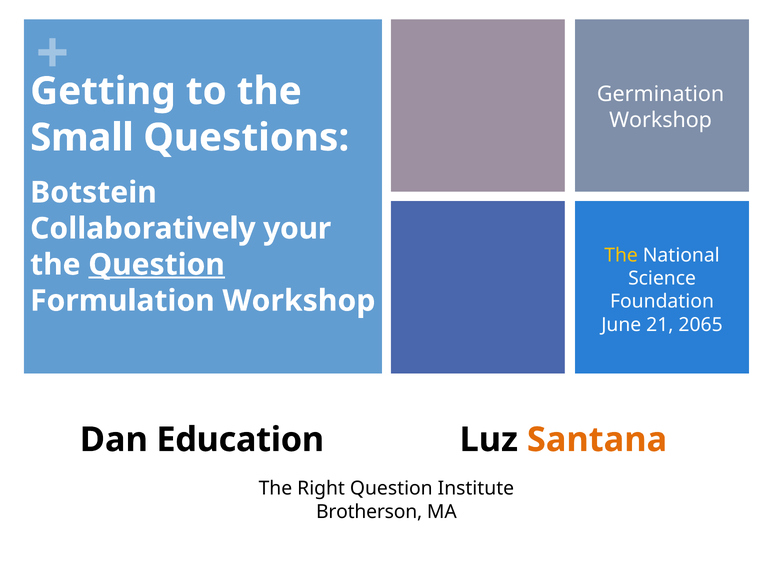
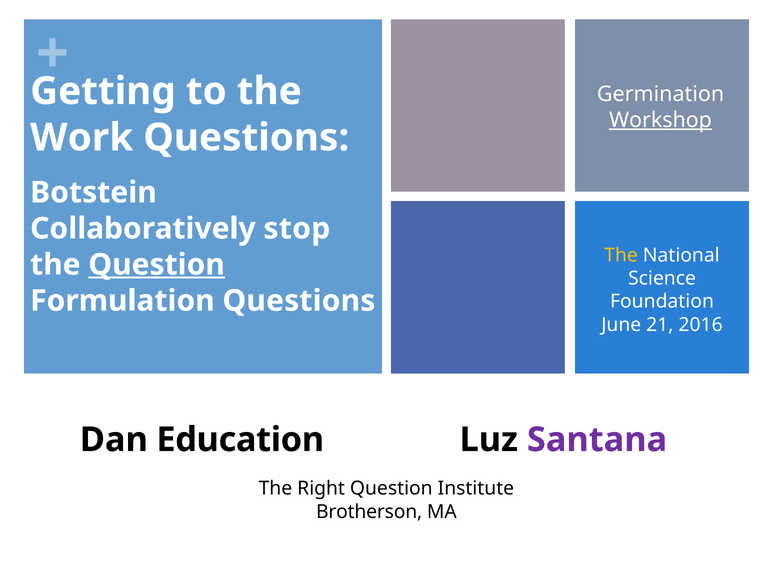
Workshop at (661, 120) underline: none -> present
Small: Small -> Work
your: your -> stop
Formulation Workshop: Workshop -> Questions
2065: 2065 -> 2016
Santana colour: orange -> purple
